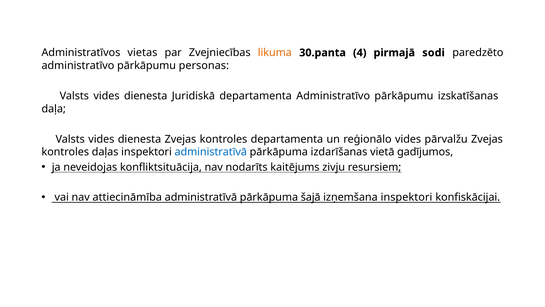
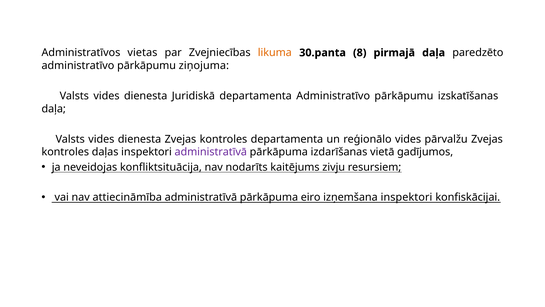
4: 4 -> 8
pirmajā sodi: sodi -> daļa
personas: personas -> ziņojuma
administratīvā at (211, 152) colour: blue -> purple
šajā: šajā -> eiro
